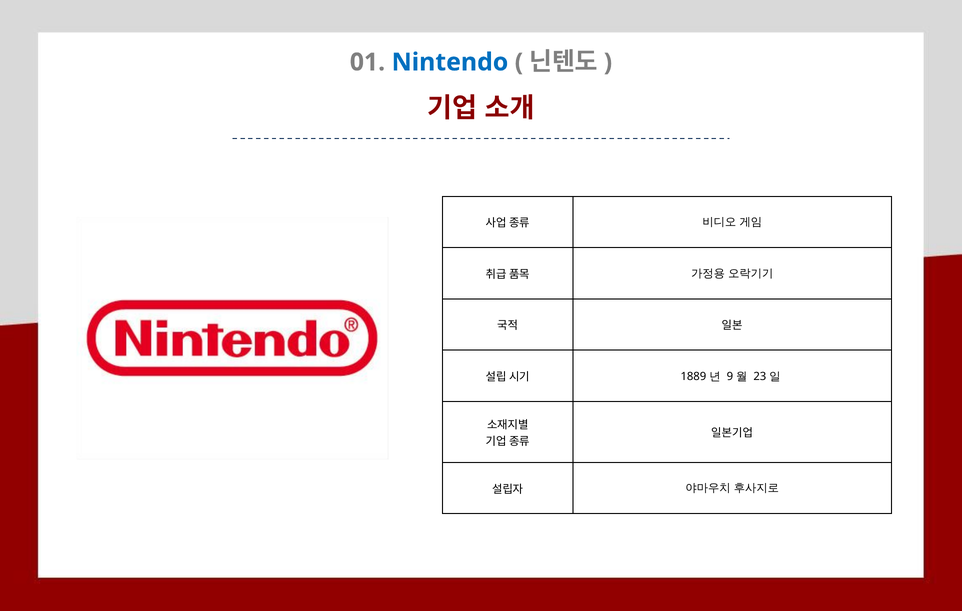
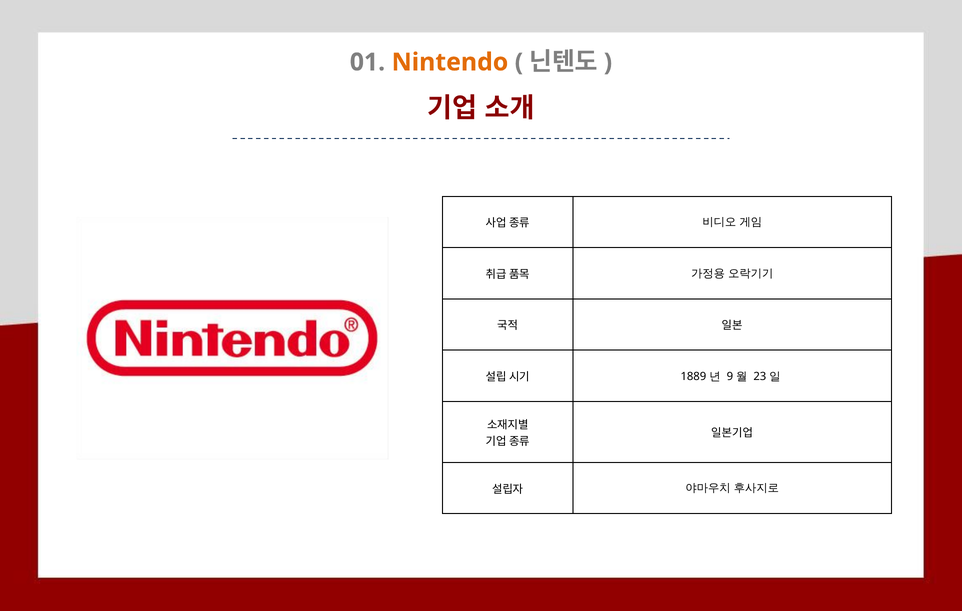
Nintendo colour: blue -> orange
